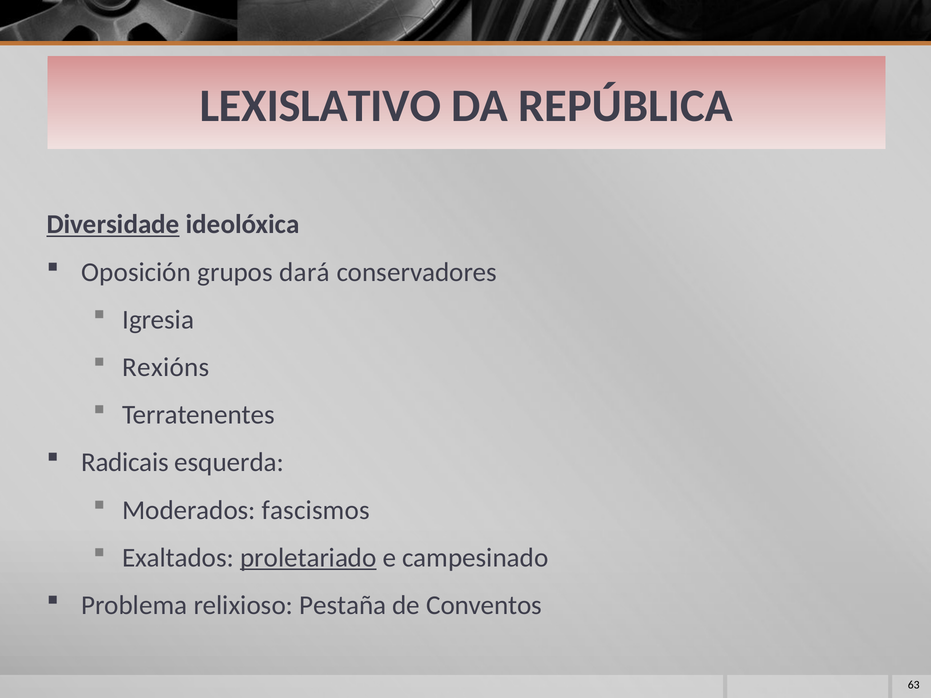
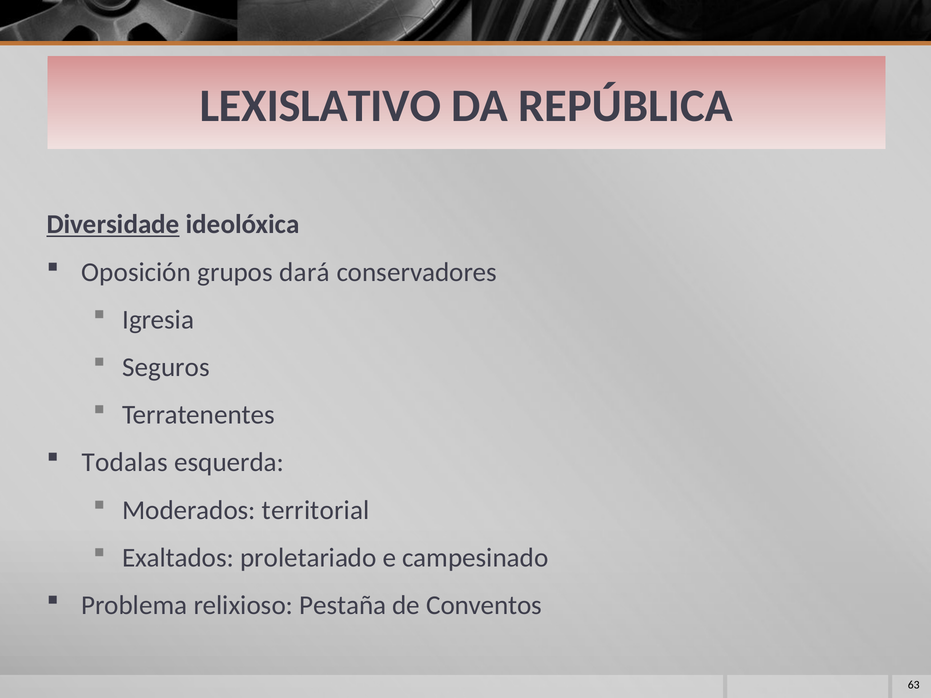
Rexións: Rexións -> Seguros
Radicais: Radicais -> Todalas
fascismos: fascismos -> territorial
proletariado underline: present -> none
